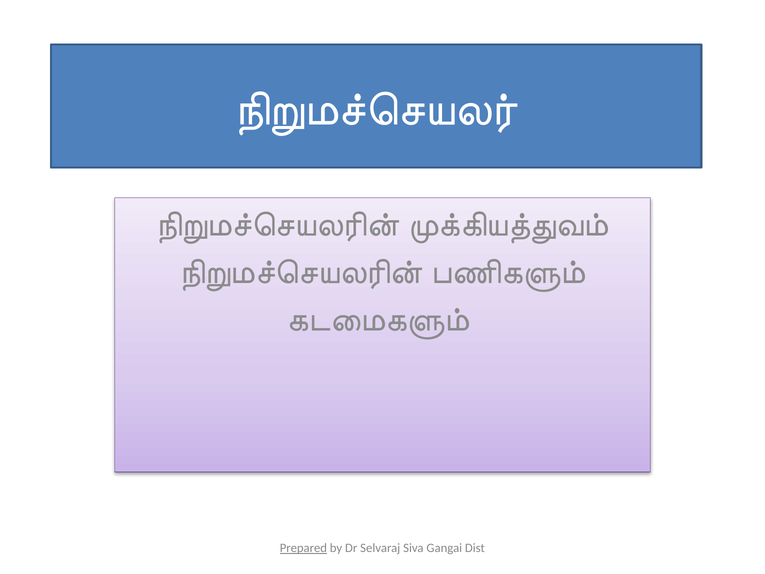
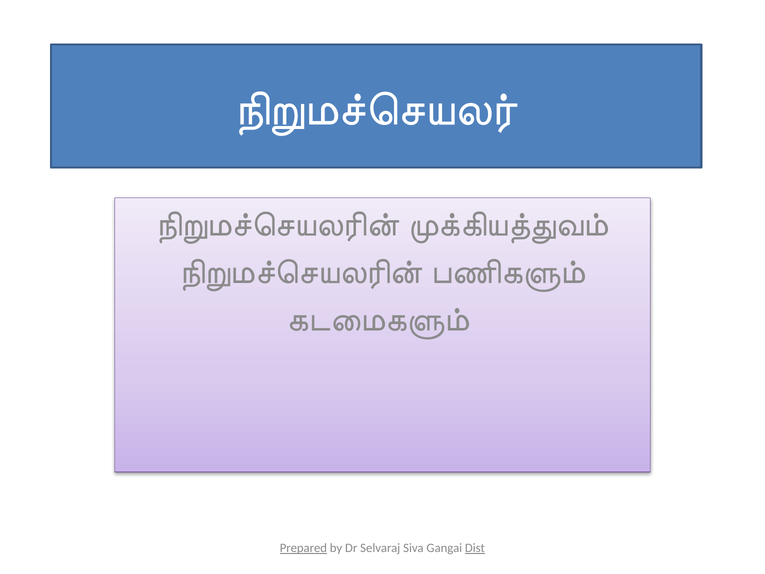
Dist underline: none -> present
